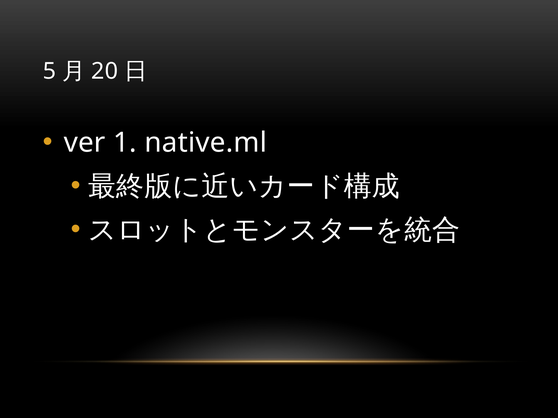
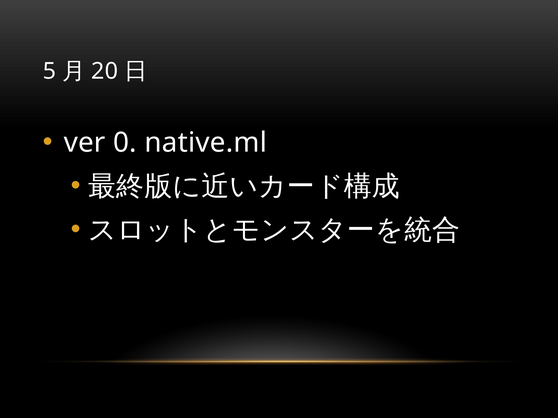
1: 1 -> 0
